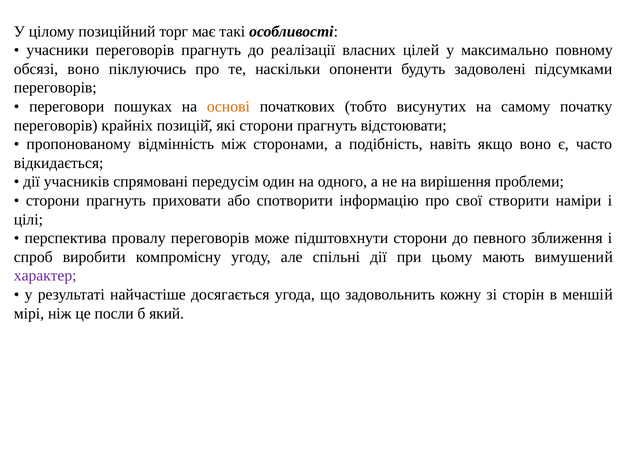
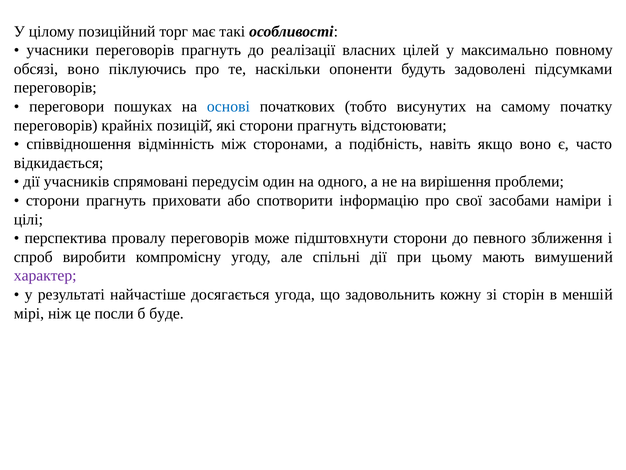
основі colour: orange -> blue
пропонованому: пропонованому -> співвідношення
створити: створити -> засобами
який: який -> буде
